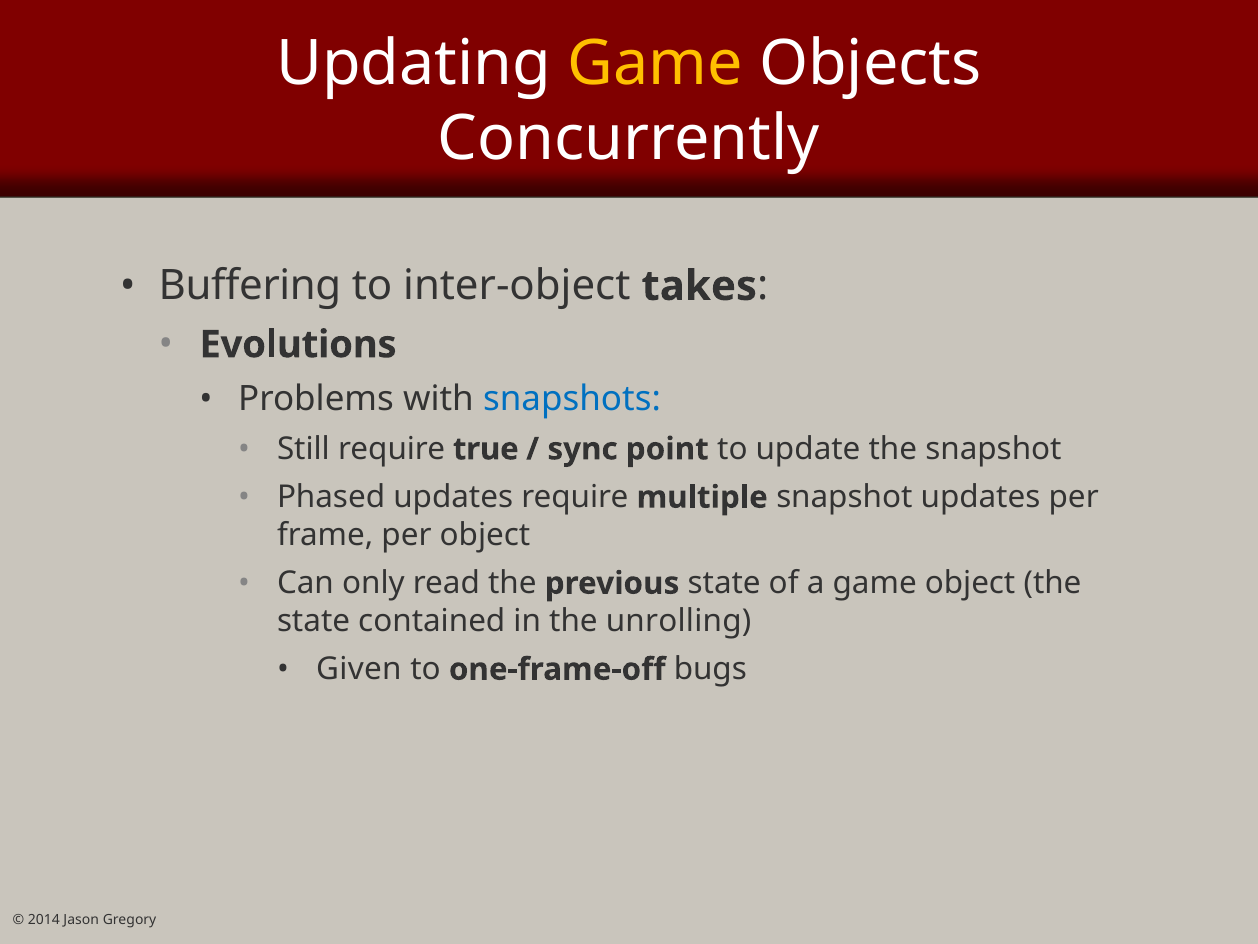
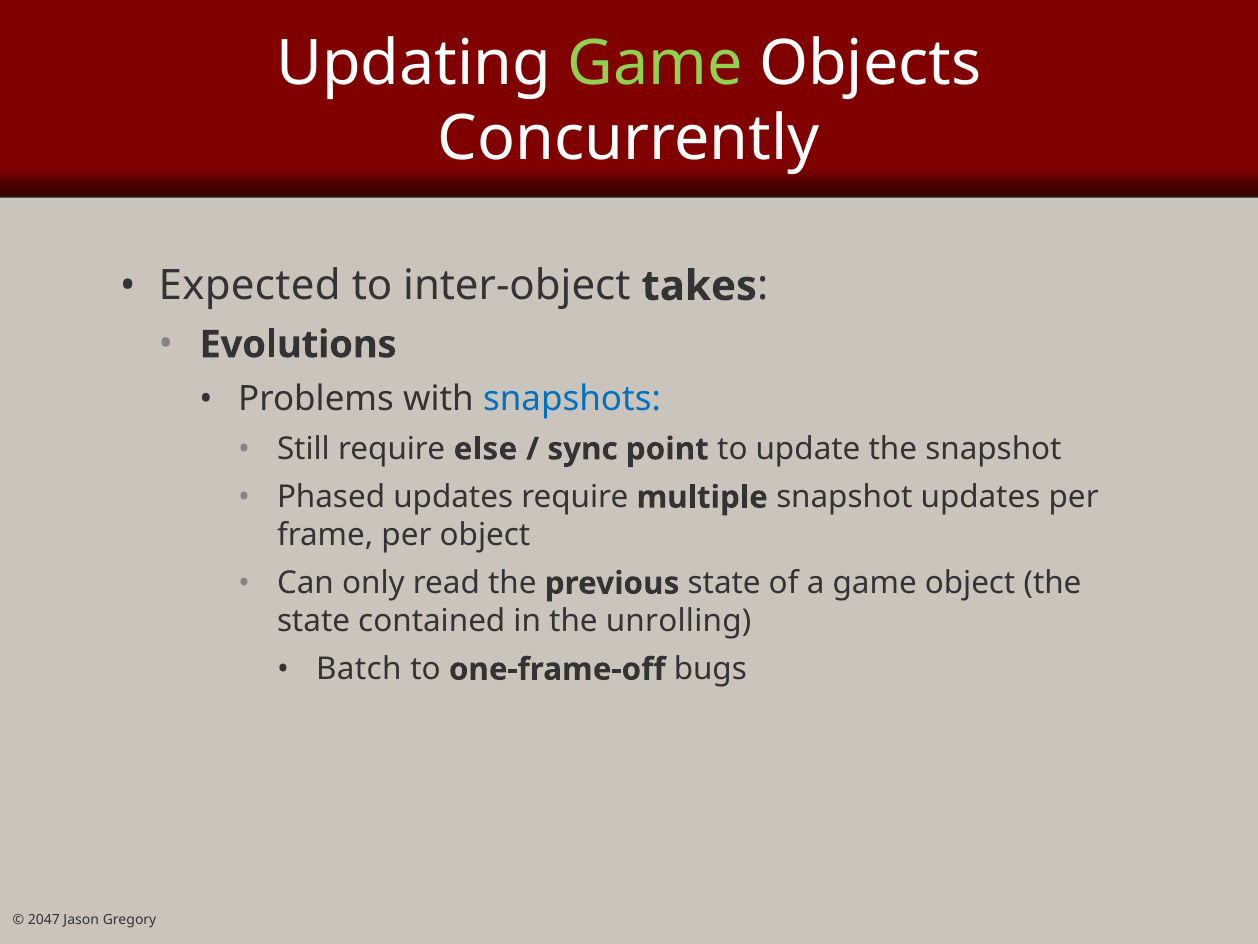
Game at (655, 63) colour: yellow -> light green
Buffering: Buffering -> Expected
true: true -> else
Given: Given -> Batch
2014: 2014 -> 2047
